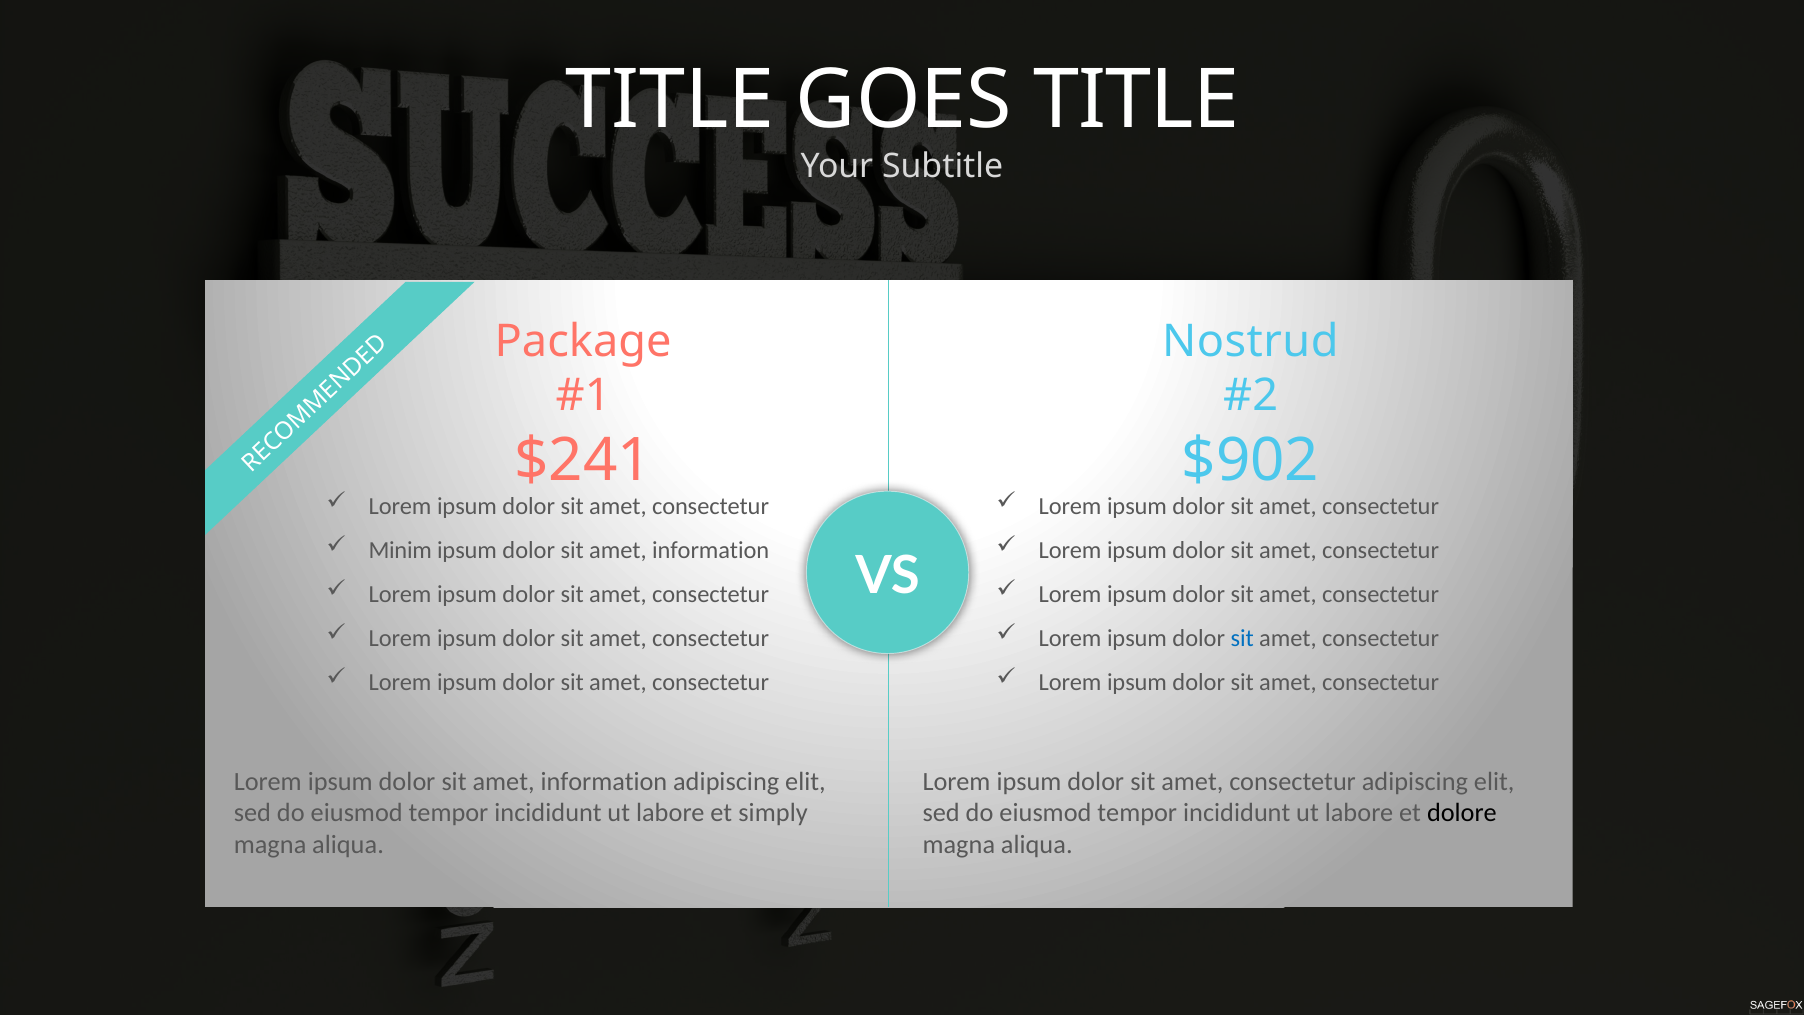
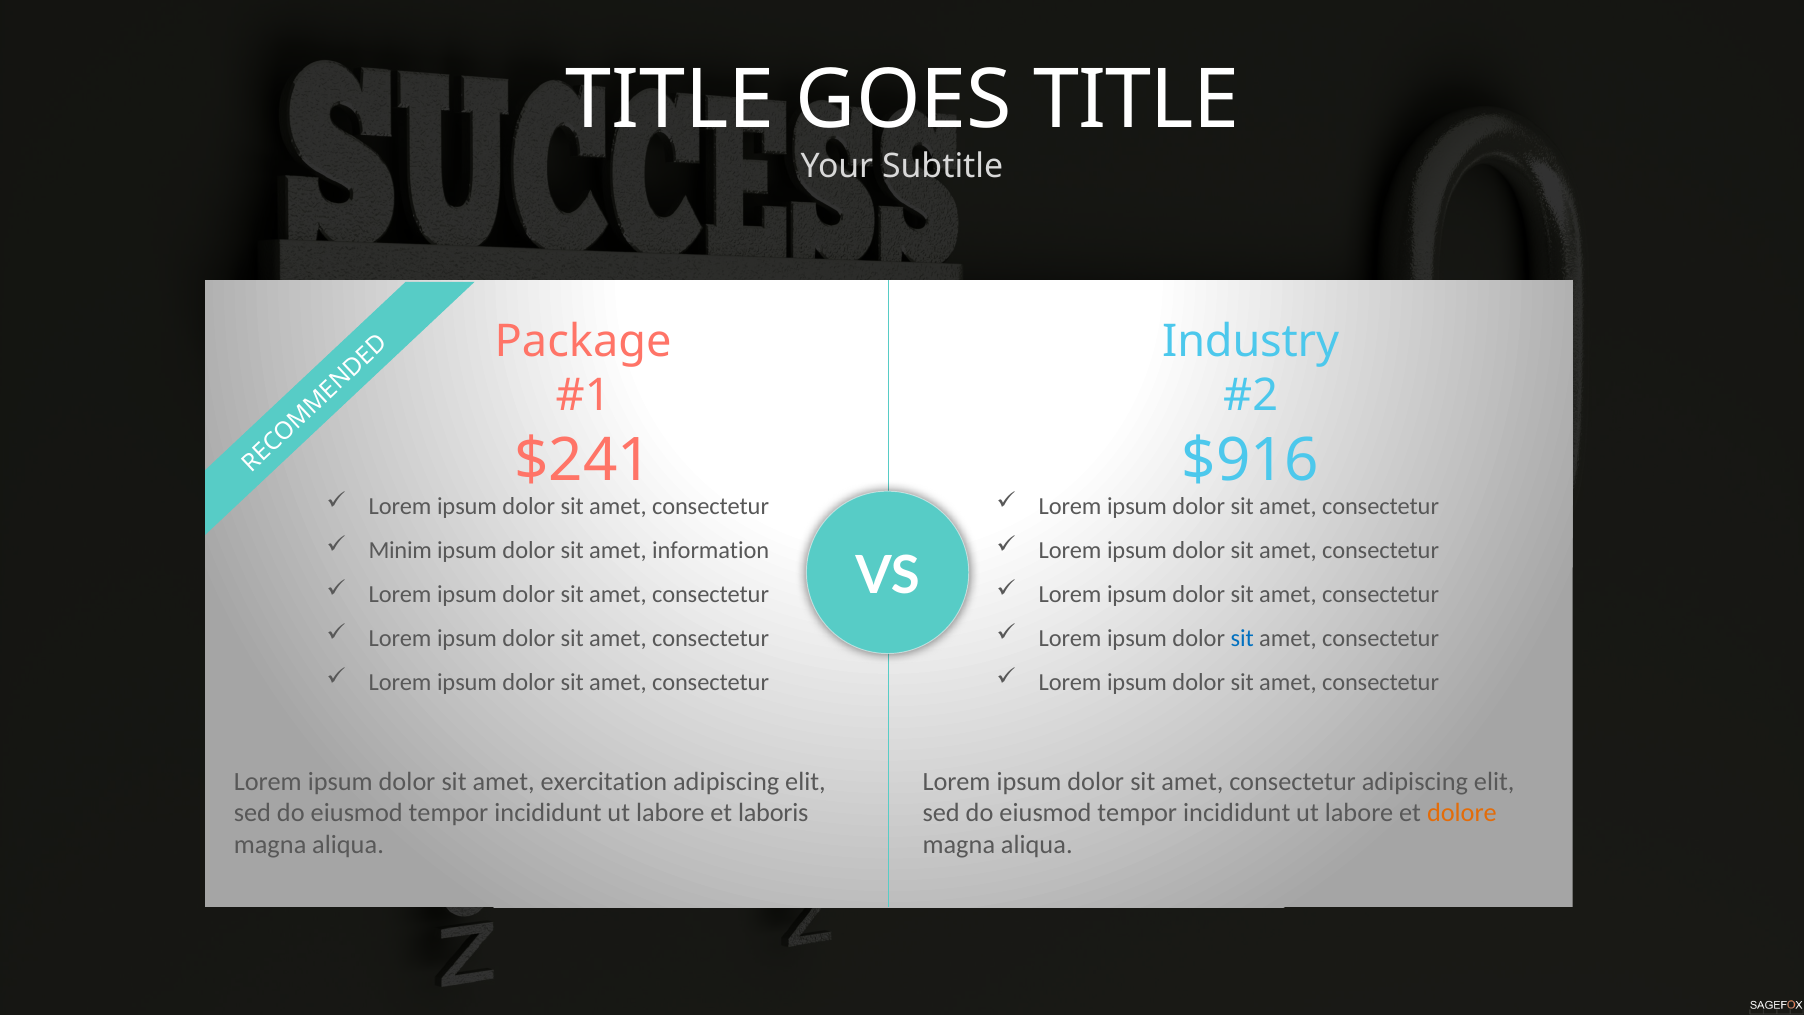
Nostrud: Nostrud -> Industry
$902: $902 -> $916
information at (604, 781): information -> exercitation
simply: simply -> laboris
dolore colour: black -> orange
